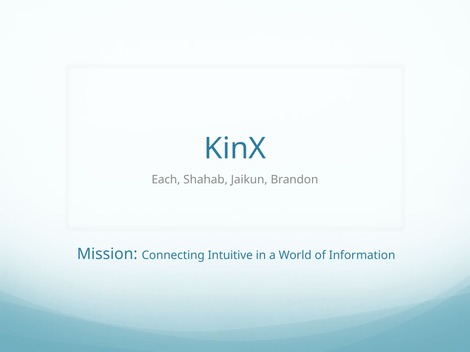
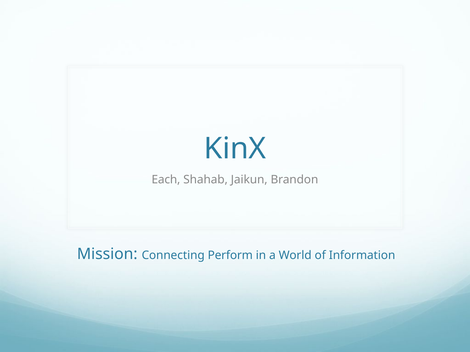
Intuitive: Intuitive -> Perform
